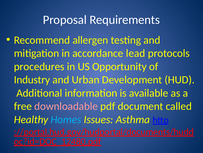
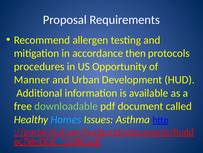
lead: lead -> then
Industry: Industry -> Manner
downloadable colour: pink -> light green
